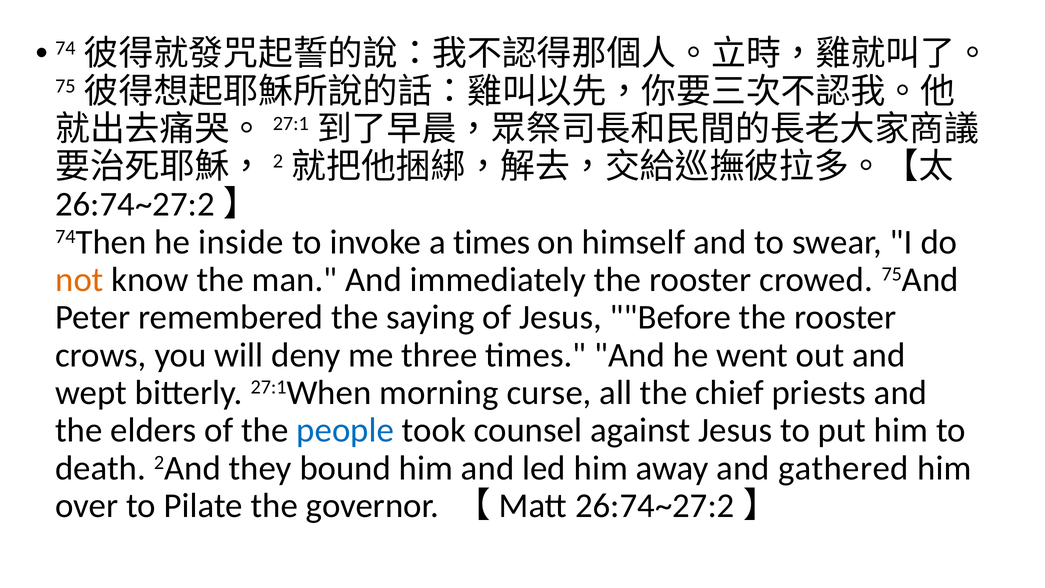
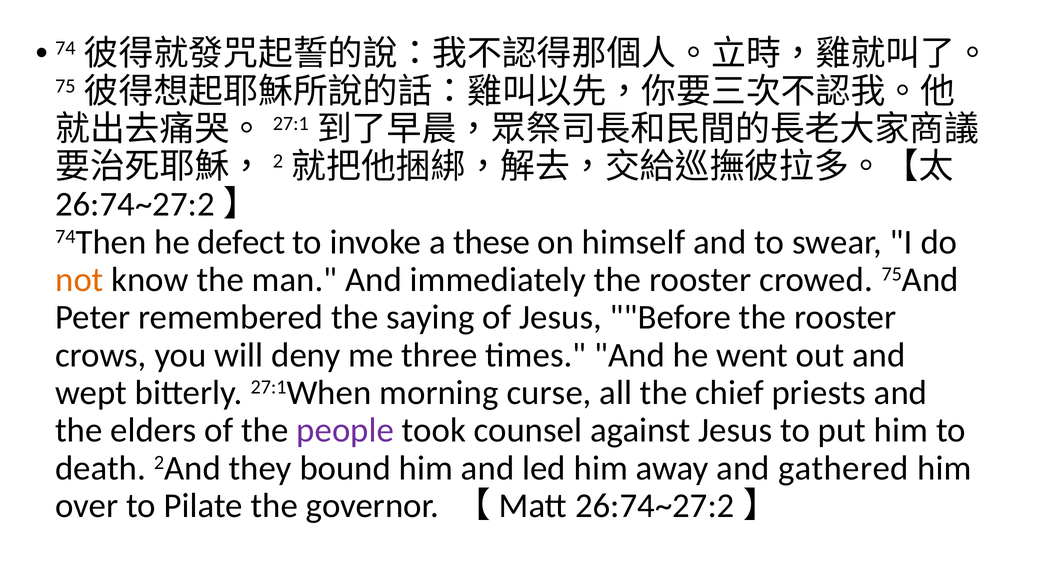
inside: inside -> defect
a times: times -> these
people colour: blue -> purple
